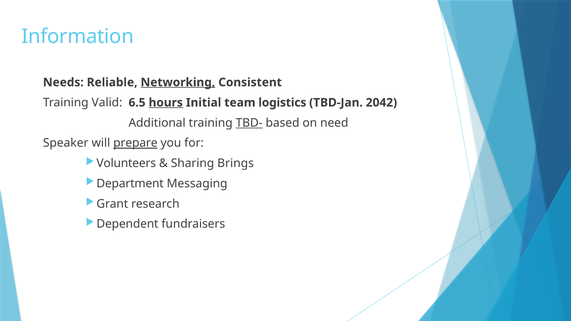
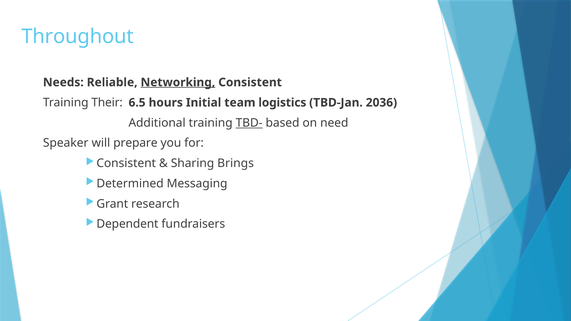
Information: Information -> Throughout
Valid: Valid -> Their
hours underline: present -> none
2042: 2042 -> 2036
prepare underline: present -> none
Volunteers at (126, 163): Volunteers -> Consistent
Department: Department -> Determined
